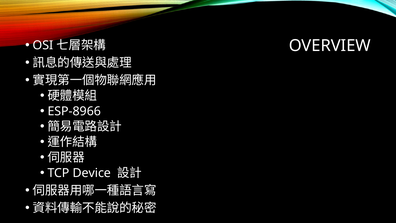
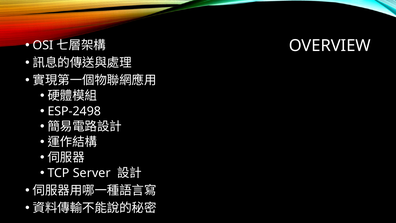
ESP-8966: ESP-8966 -> ESP-2498
Device: Device -> Server
